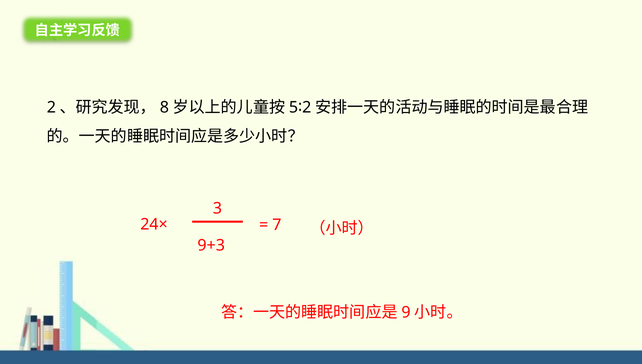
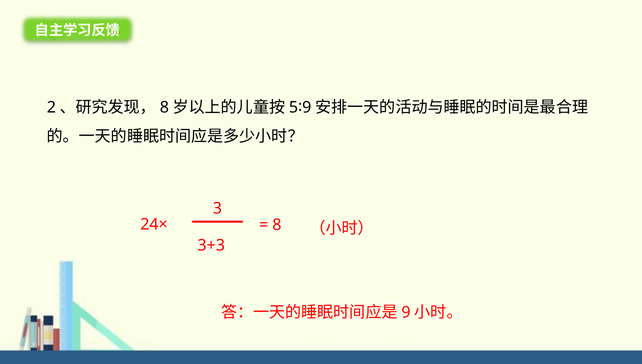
2: 2 -> 9
7: 7 -> 8
9+3: 9+3 -> 3+3
